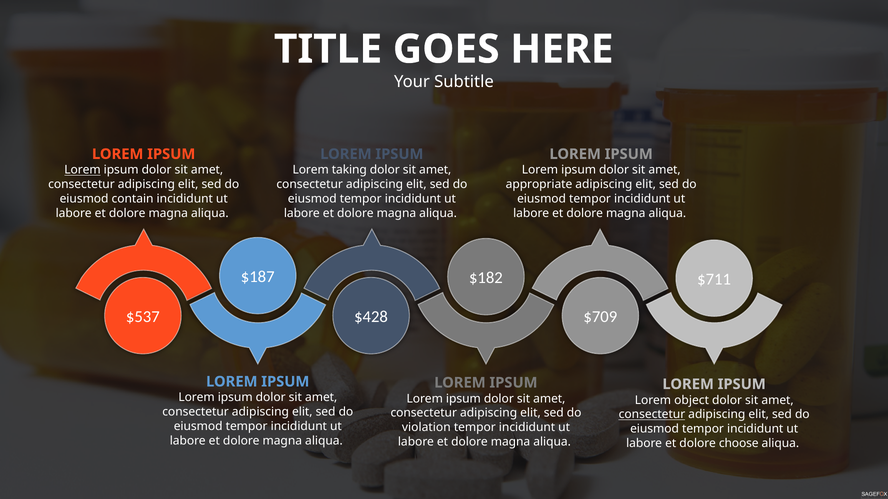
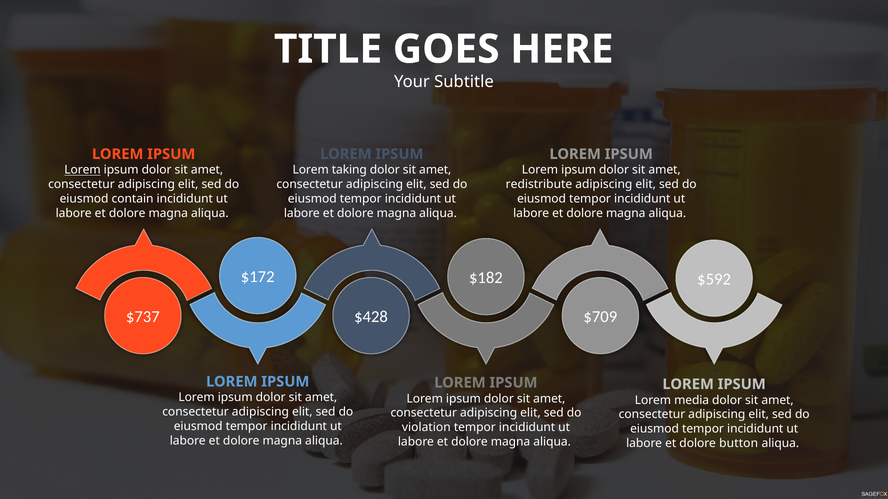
appropriate: appropriate -> redistribute
$187: $187 -> $172
$711: $711 -> $592
$537: $537 -> $737
object: object -> media
consectetur at (652, 415) underline: present -> none
choose: choose -> button
